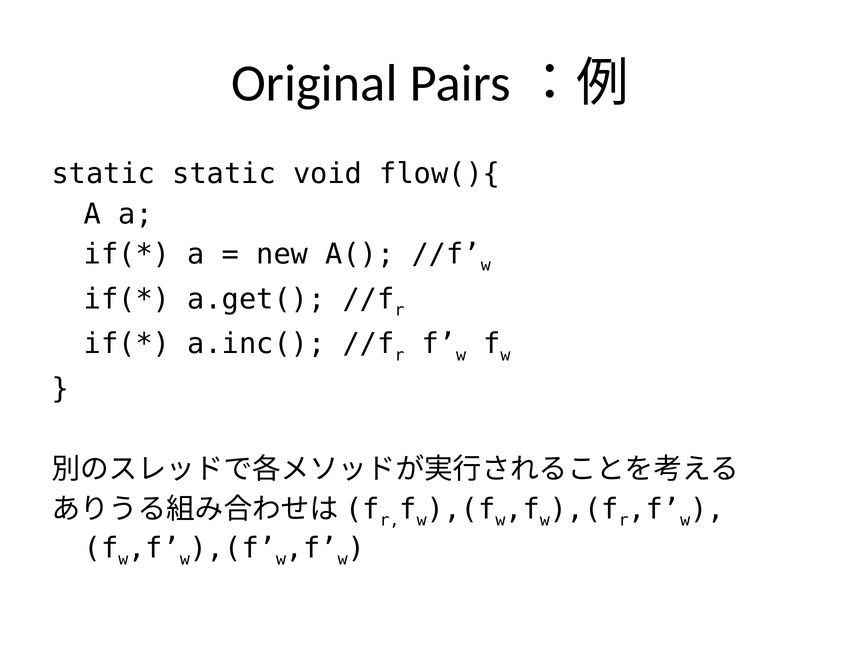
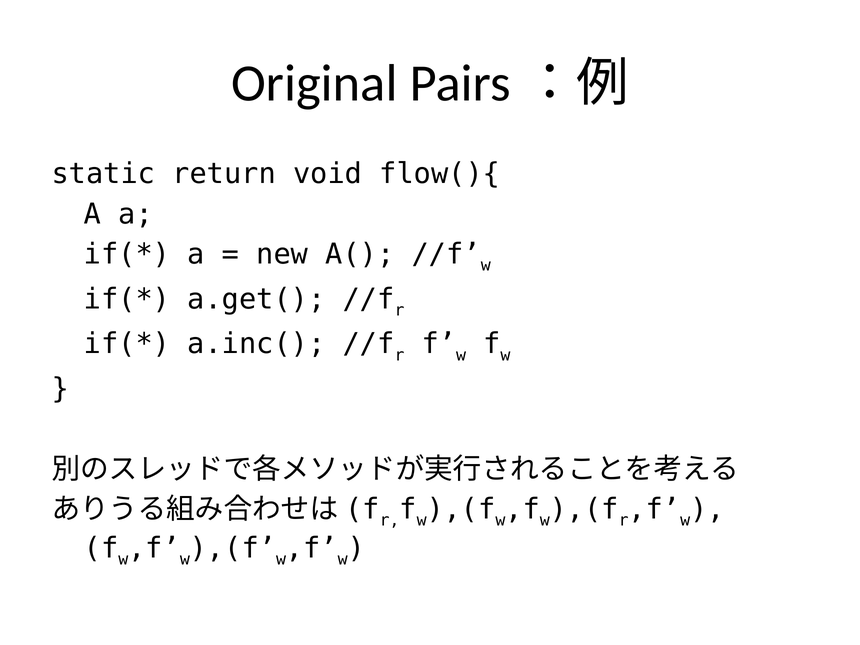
static static: static -> return
